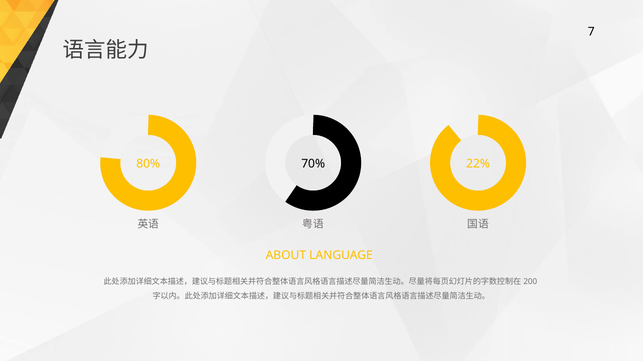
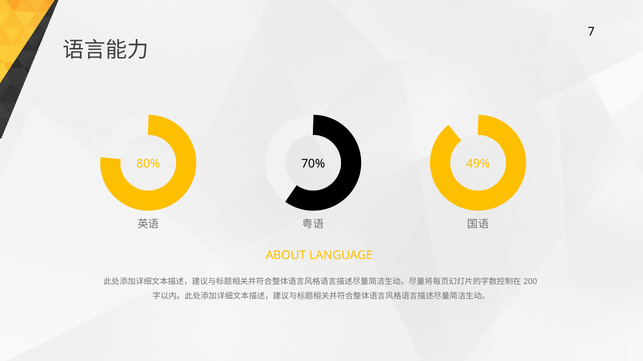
22%: 22% -> 49%
